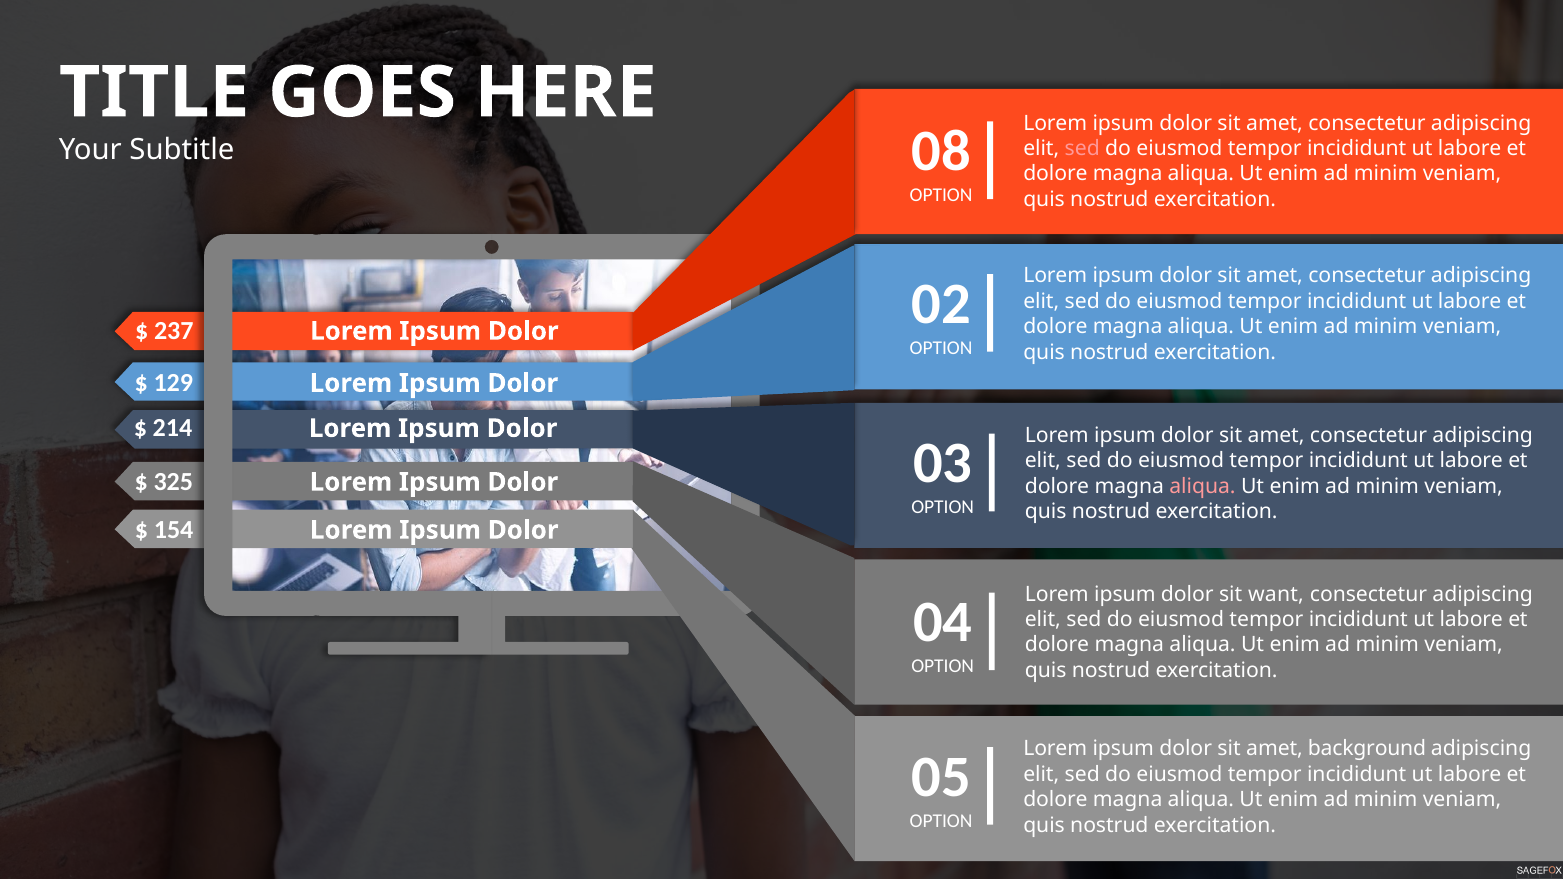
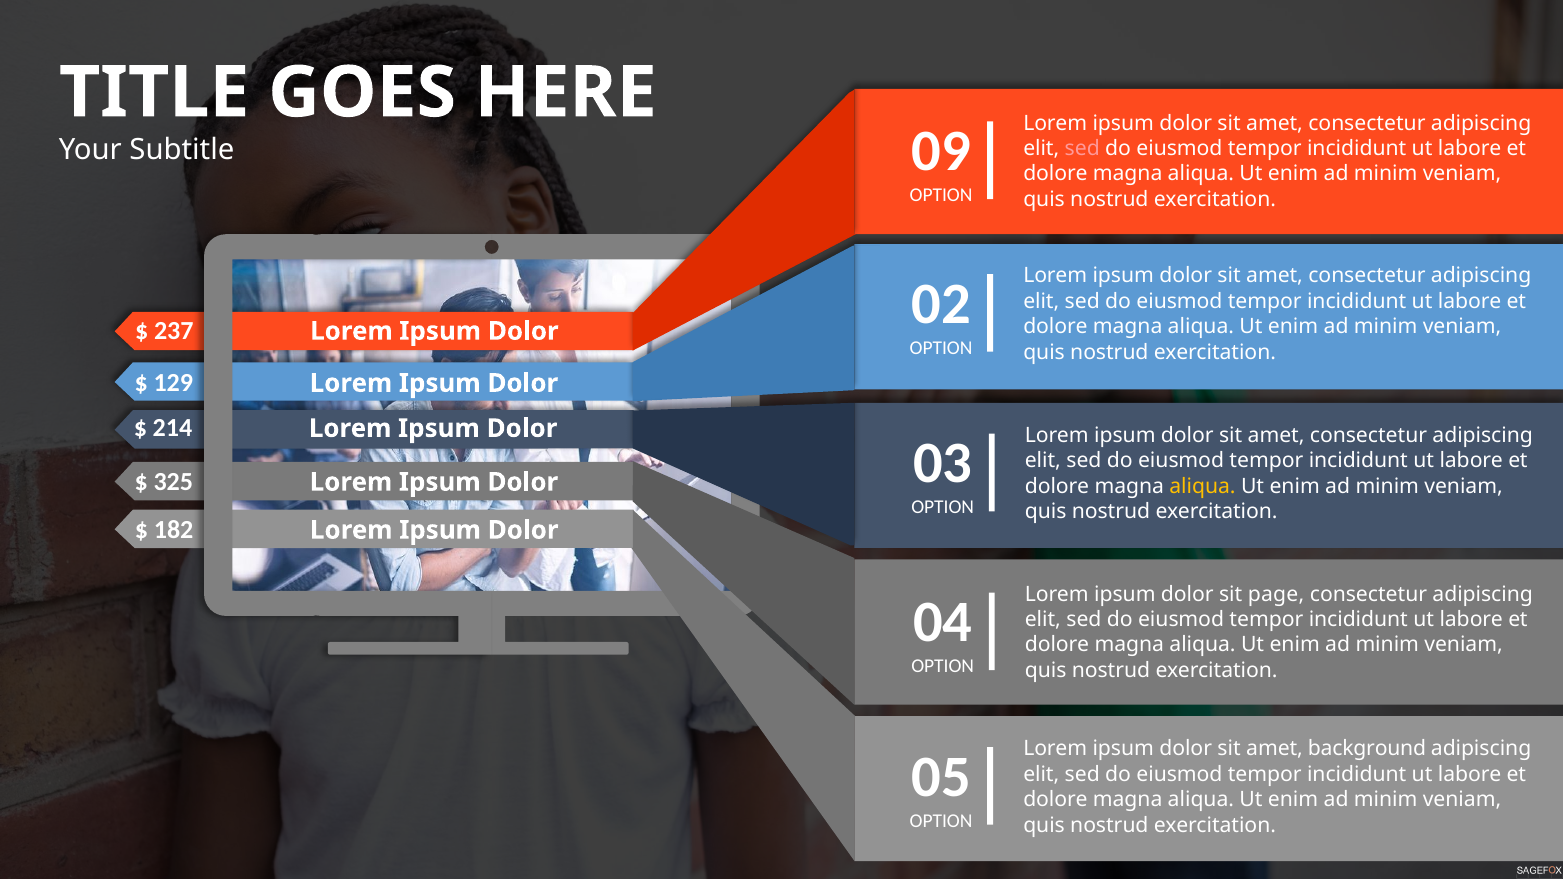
08: 08 -> 09
aliqua at (1202, 486) colour: pink -> yellow
154: 154 -> 182
want: want -> page
